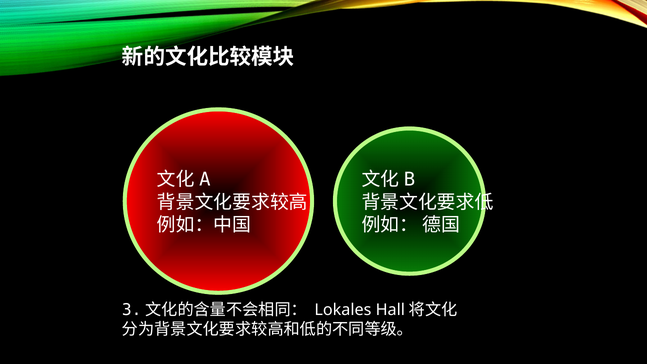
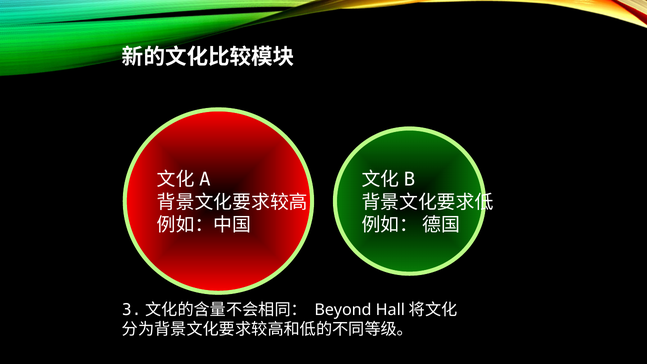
Lokales: Lokales -> Beyond
